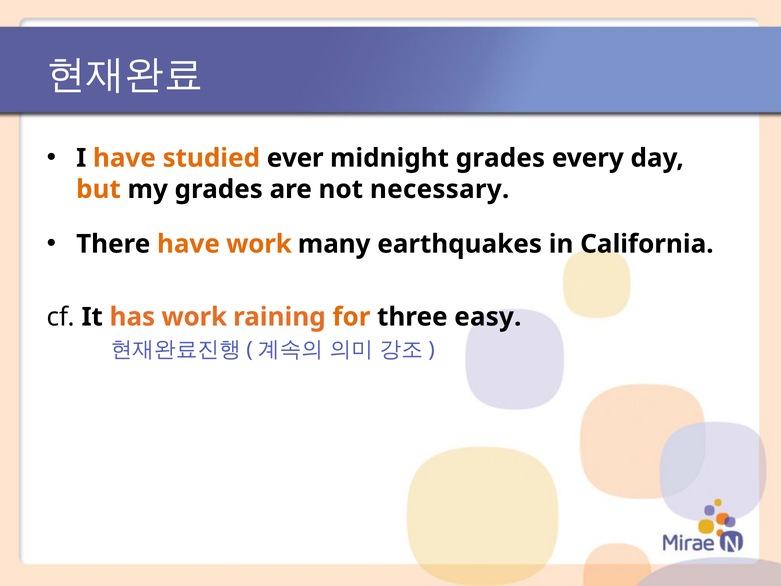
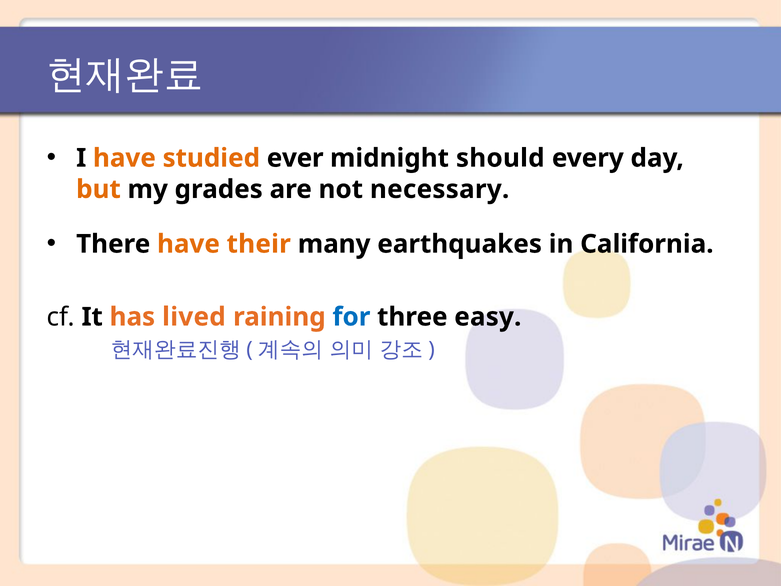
midnight grades: grades -> should
have work: work -> their
has work: work -> lived
for colour: orange -> blue
